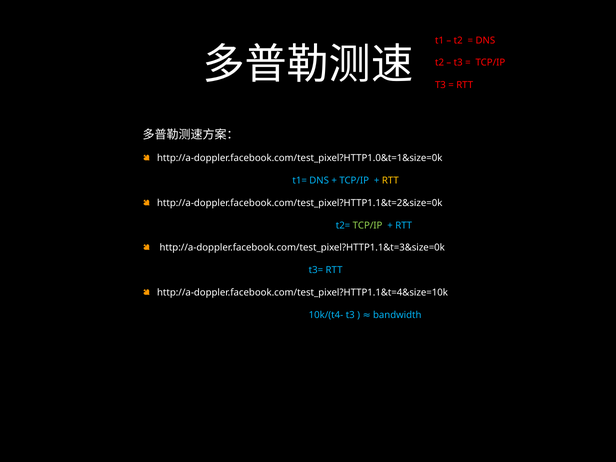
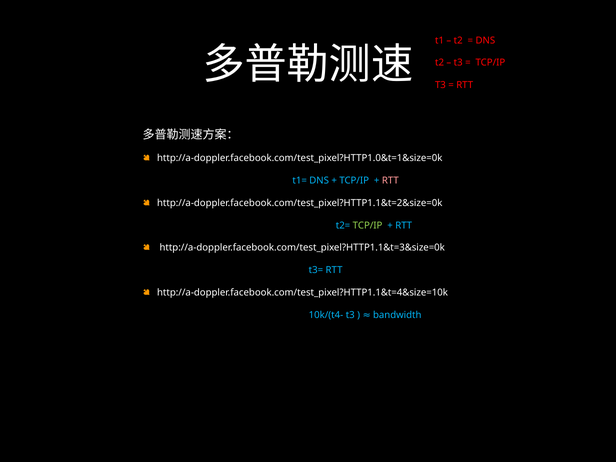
RTT at (390, 181) colour: yellow -> pink
